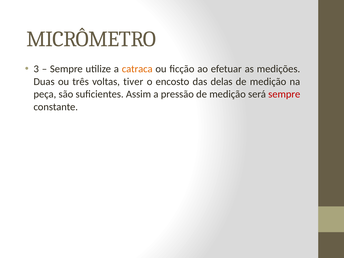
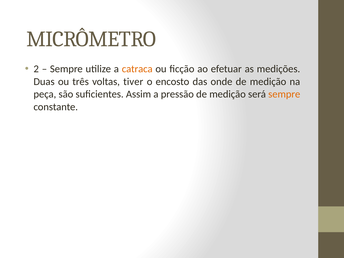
3: 3 -> 2
delas: delas -> onde
sempre at (284, 94) colour: red -> orange
